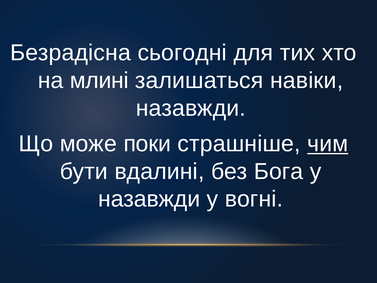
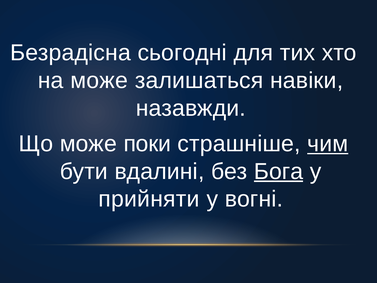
на млині: млині -> може
Бога underline: none -> present
назавжди at (149, 199): назавжди -> прийняти
